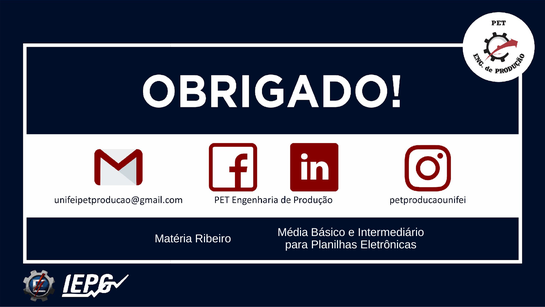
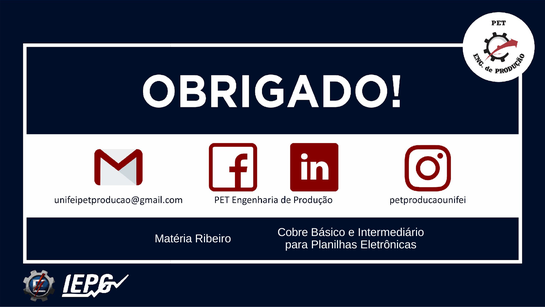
Média: Média -> Cobre
